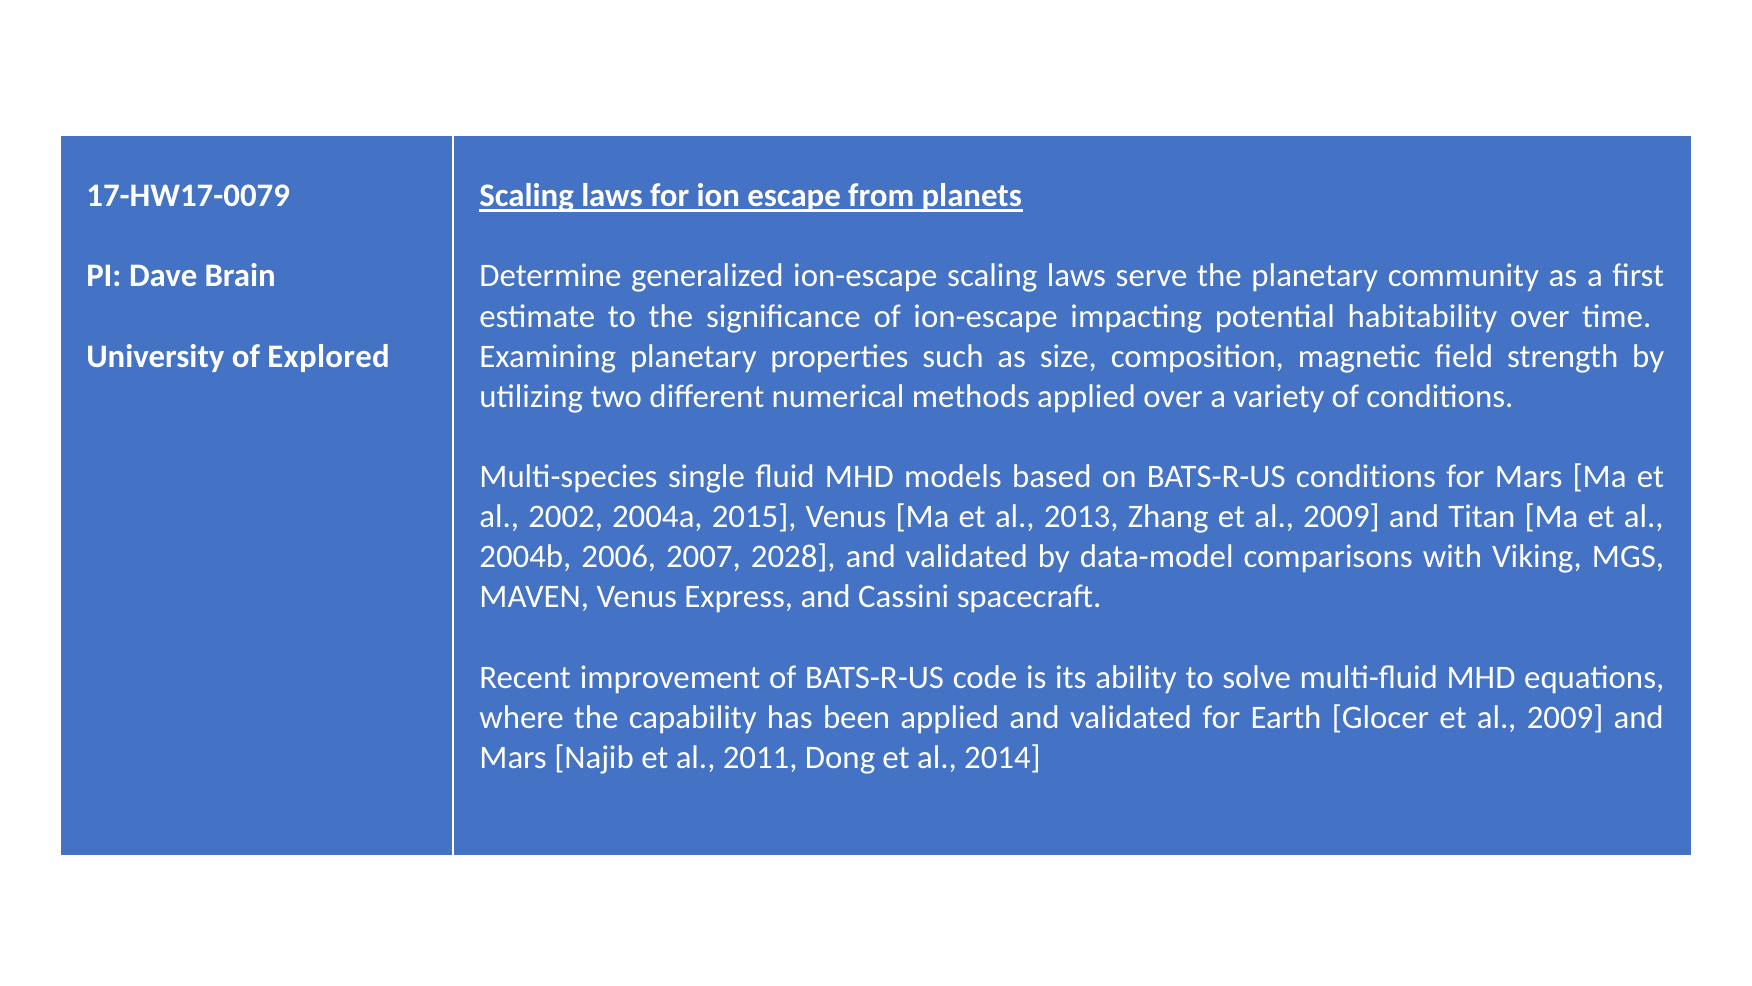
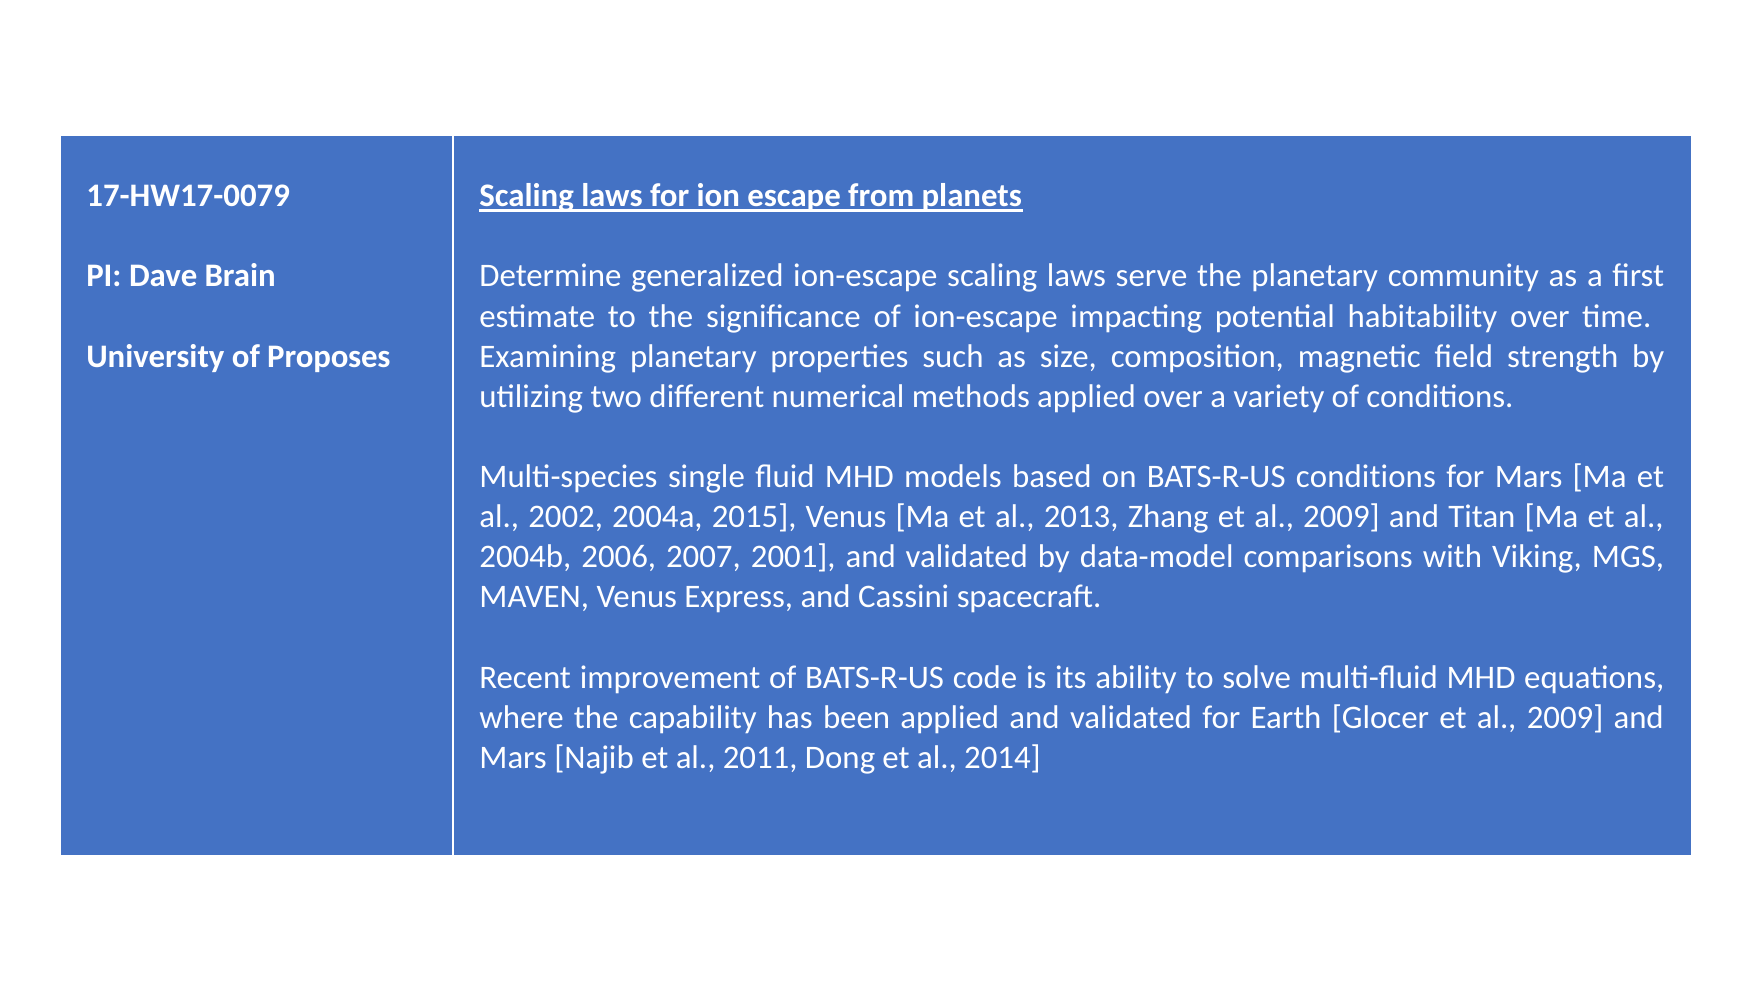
Explored: Explored -> Proposes
2028: 2028 -> 2001
